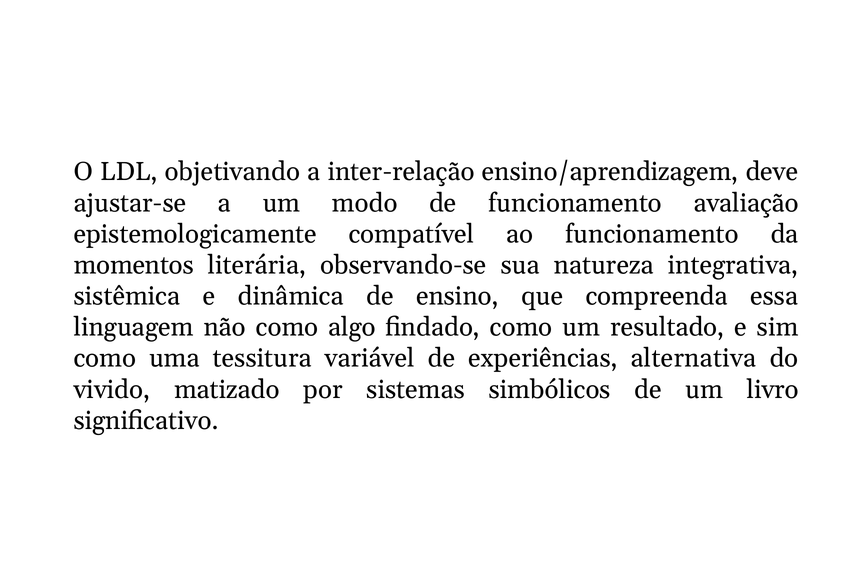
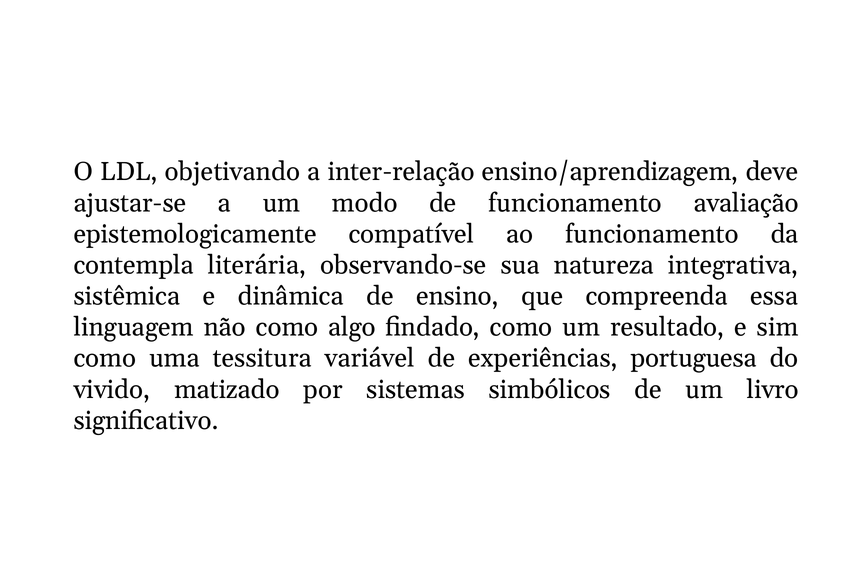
momentos: momentos -> contempla
alternativa: alternativa -> portuguesa
